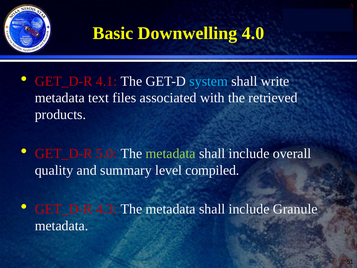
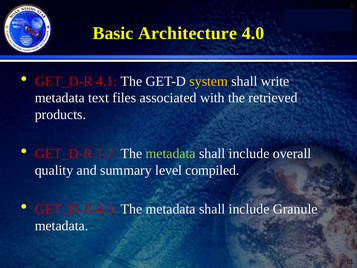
Downwelling: Downwelling -> Architecture
system colour: light blue -> yellow
5.0: 5.0 -> 7.7
